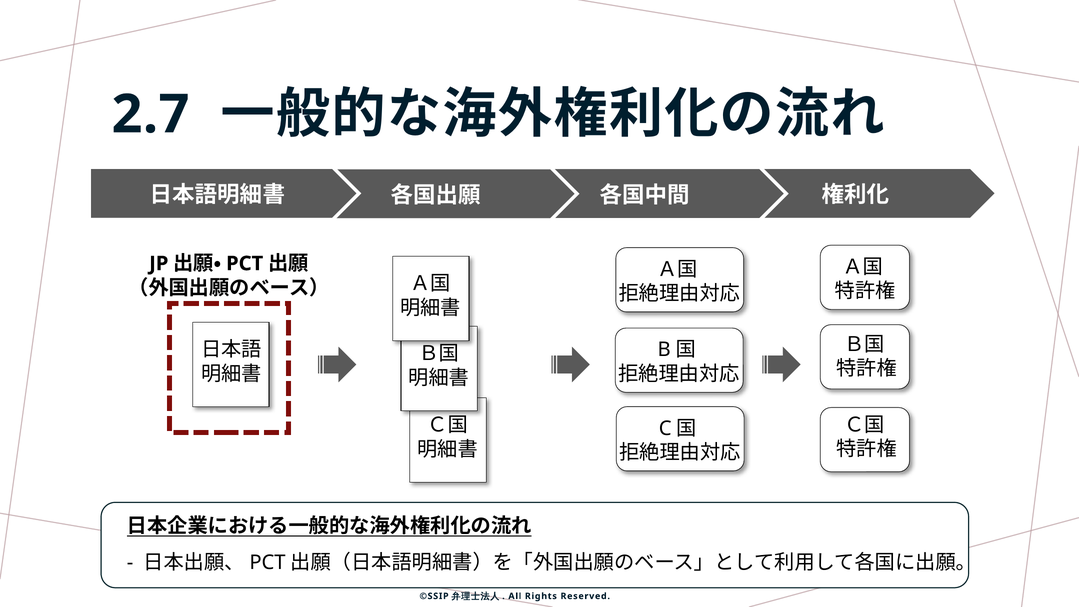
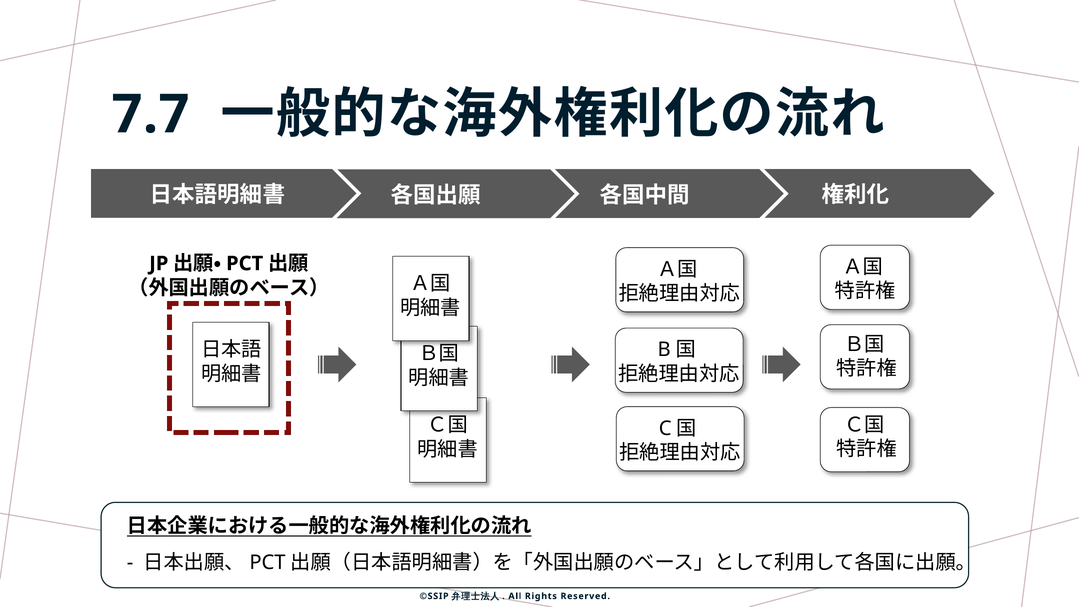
2.7: 2.7 -> 7.7
